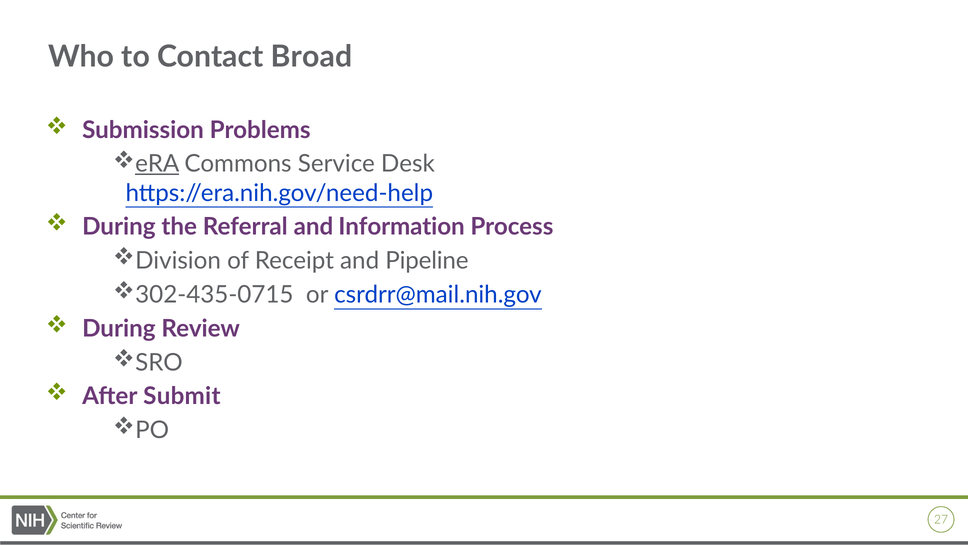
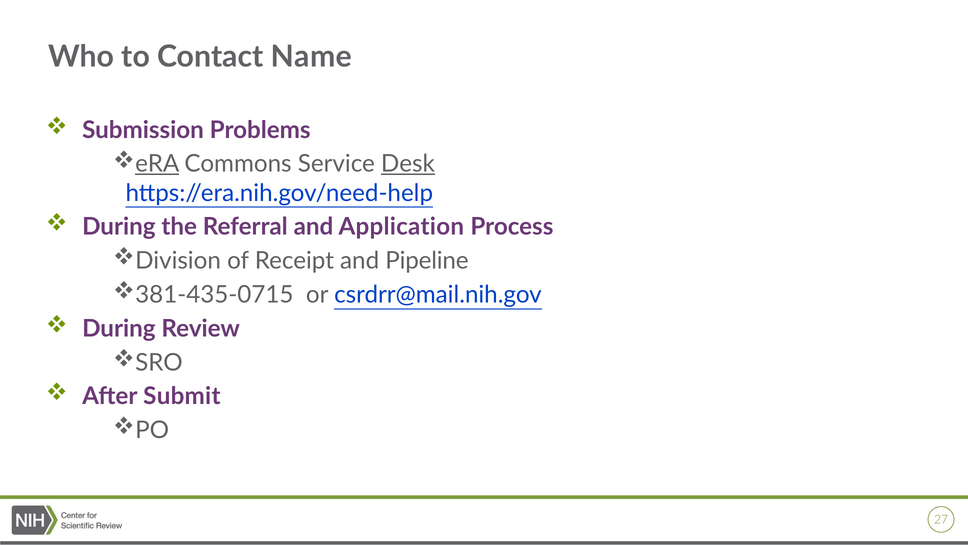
Broad: Broad -> Name
Desk underline: none -> present
Information: Information -> Application
302-435-0715: 302-435-0715 -> 381-435-0715
